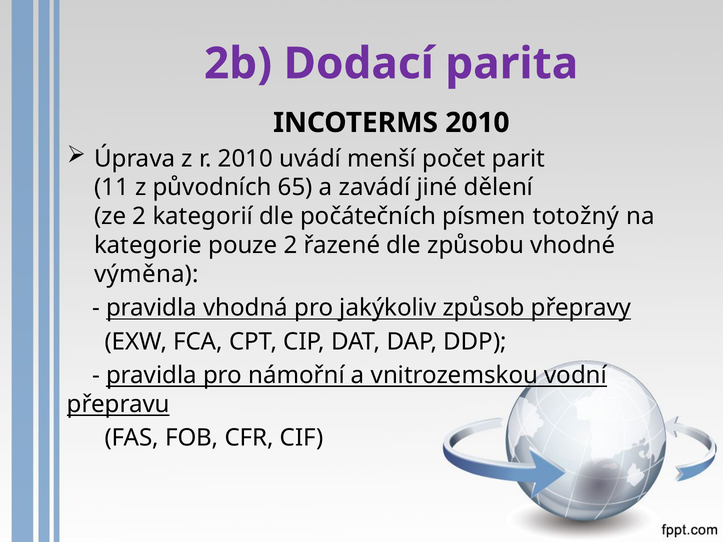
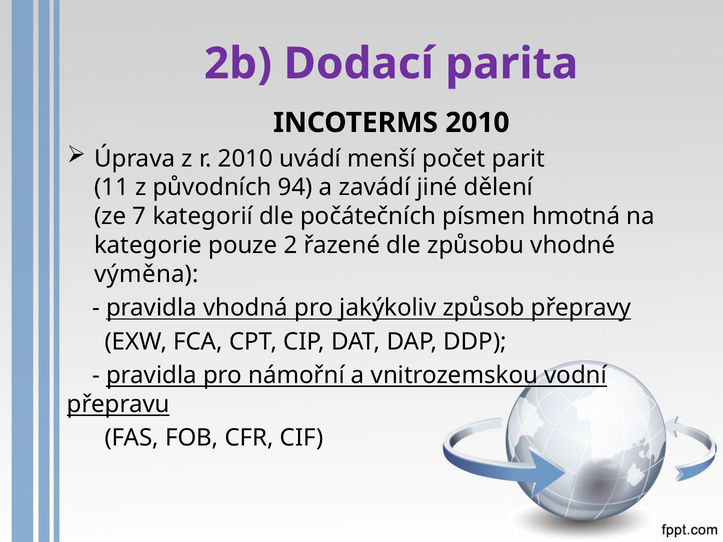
65: 65 -> 94
ze 2: 2 -> 7
totožný: totožný -> hmotná
